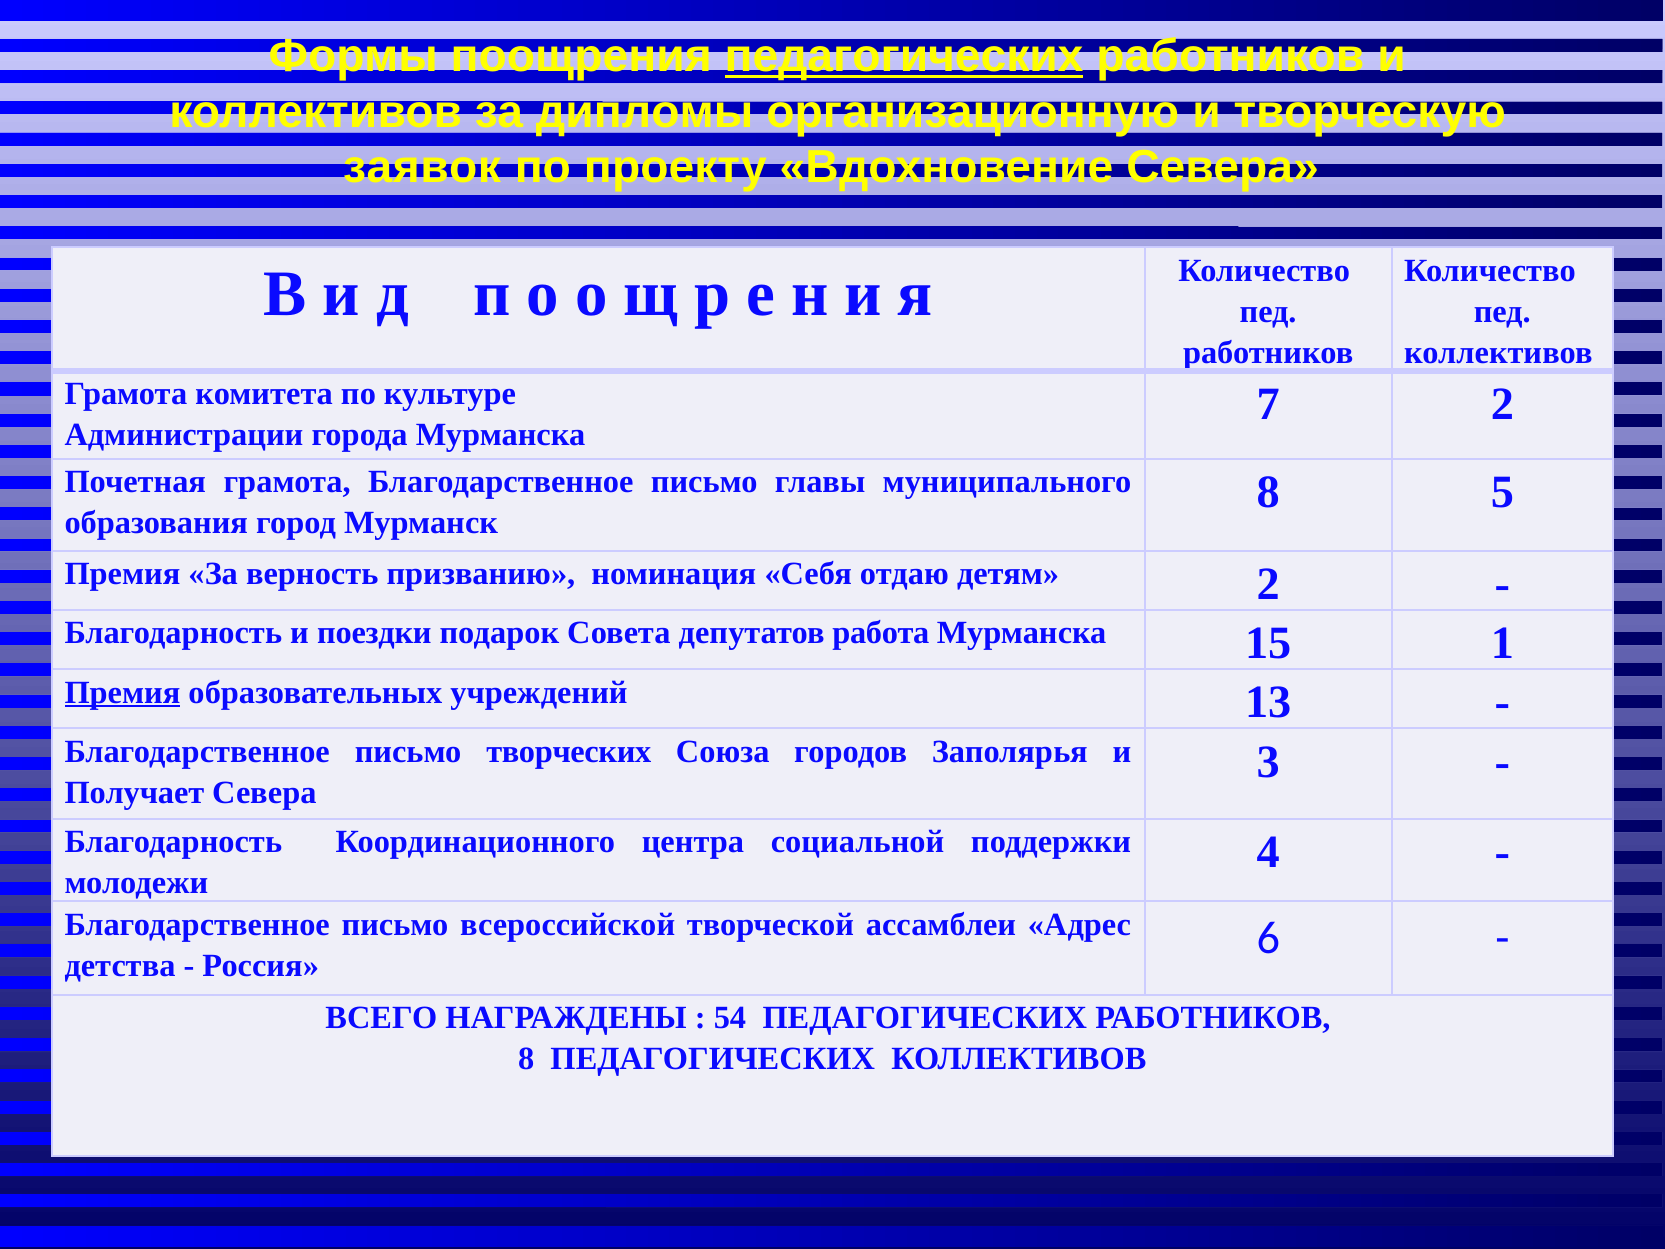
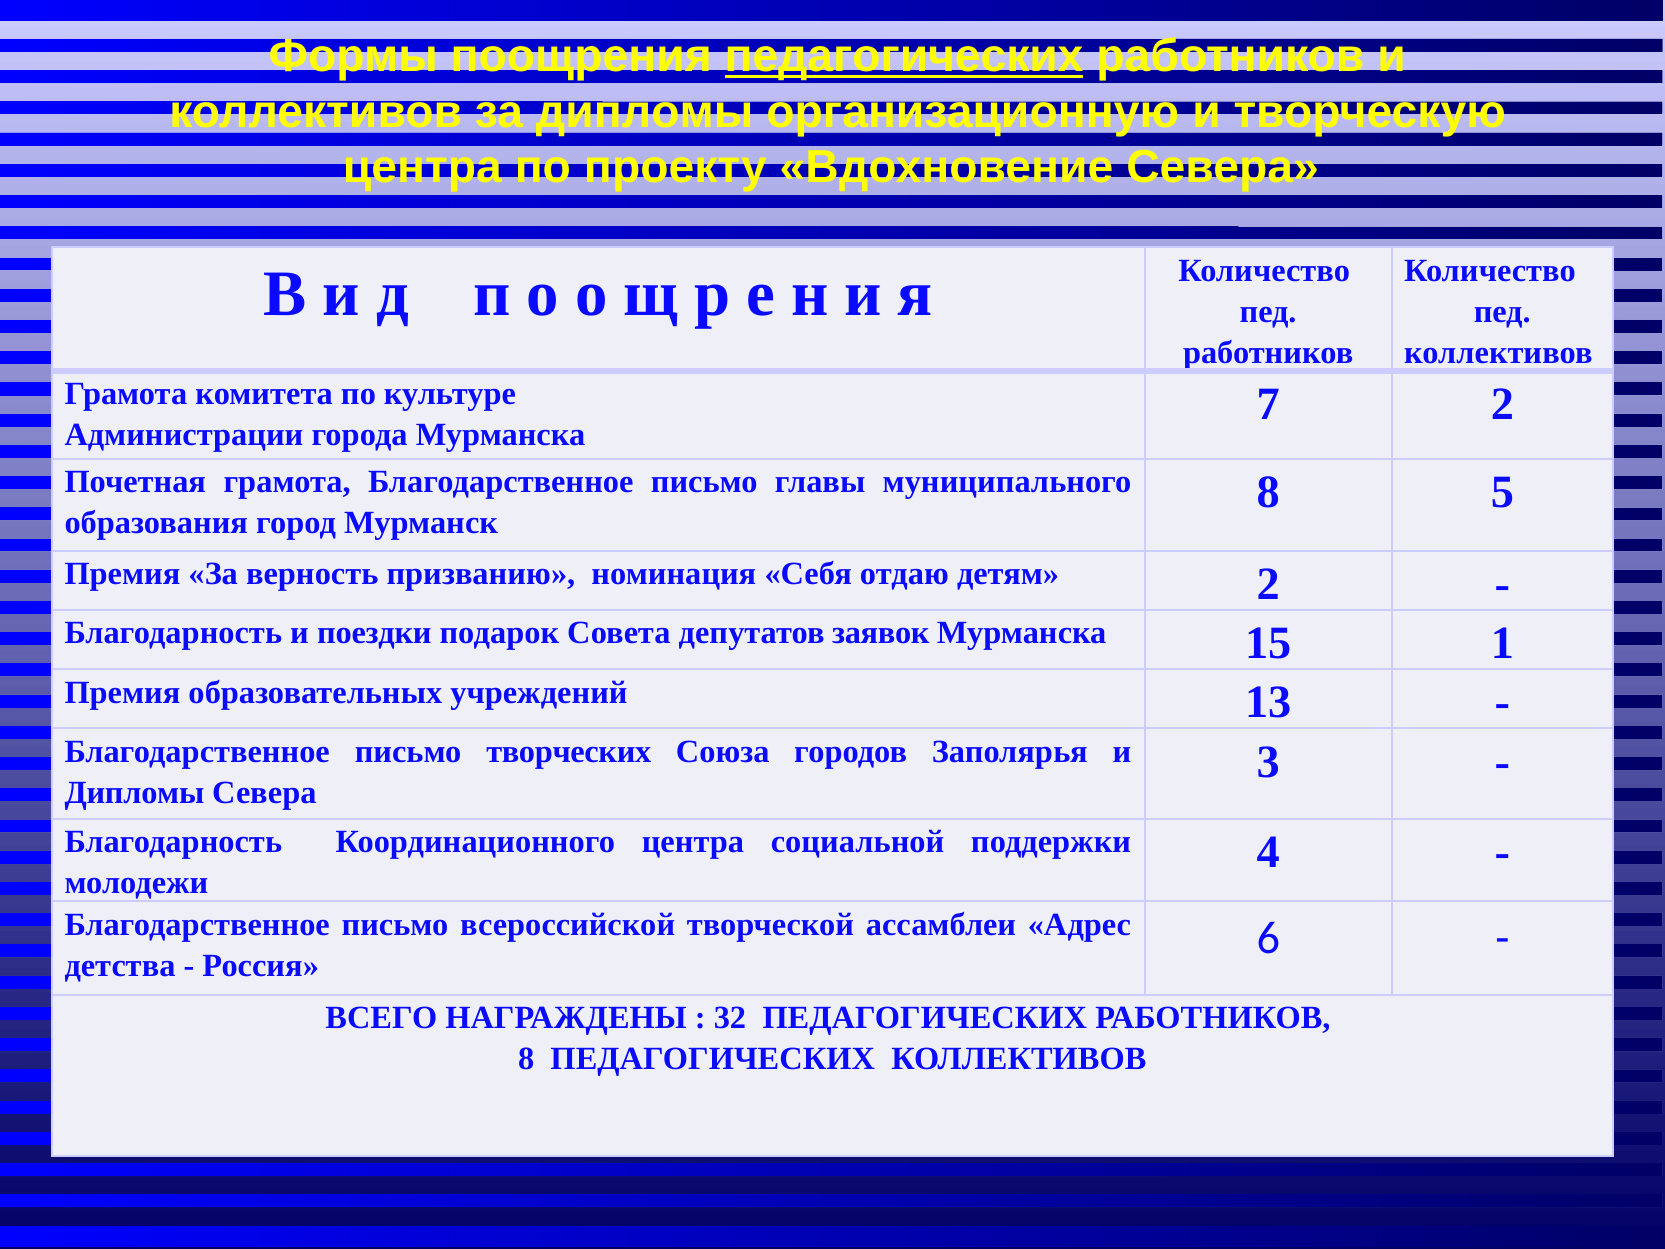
заявок at (422, 168): заявок -> центра
работа: работа -> заявок
Премия at (122, 692) underline: present -> none
Получает at (134, 792): Получает -> Дипломы
54: 54 -> 32
